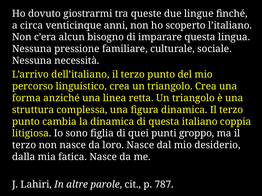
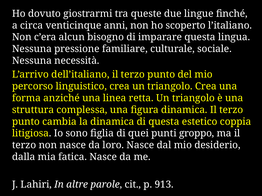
italiano: italiano -> estetico
787: 787 -> 913
